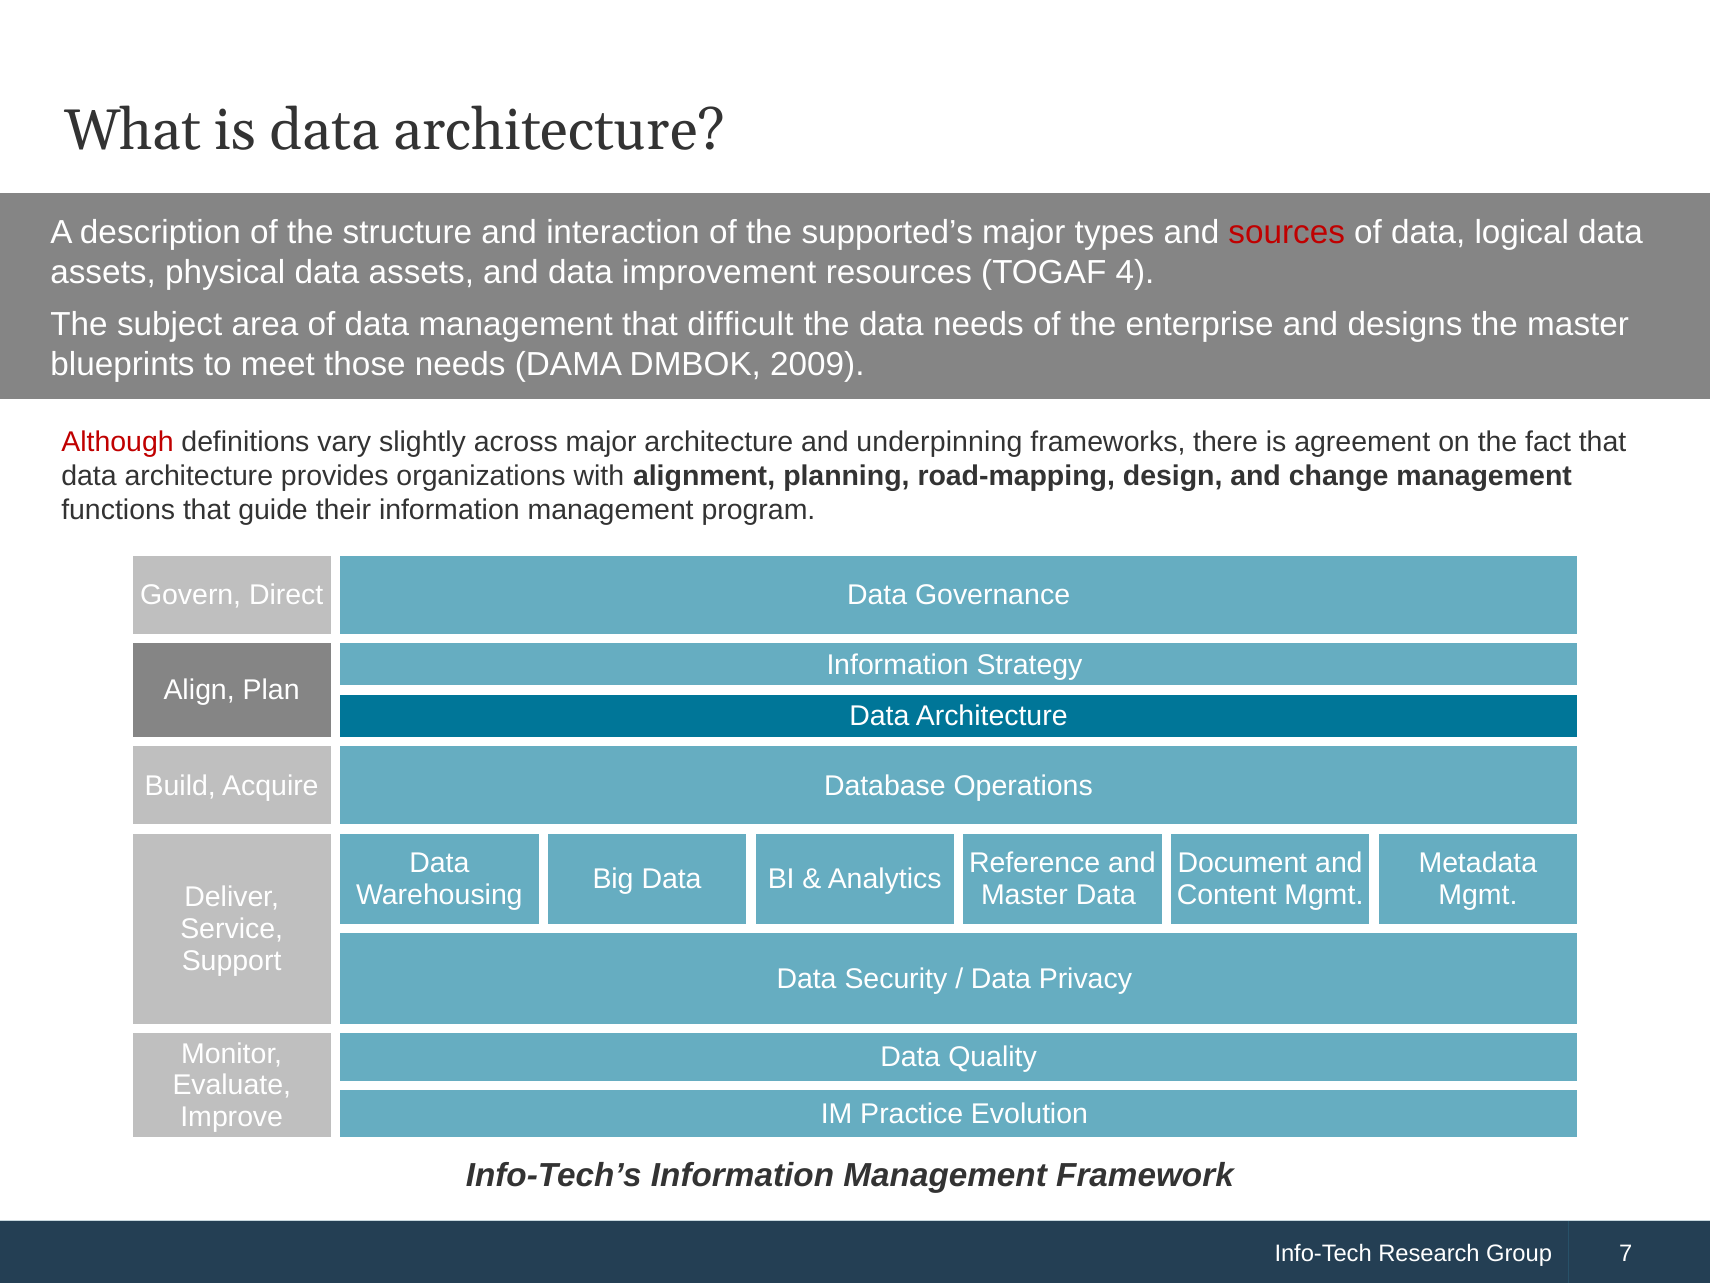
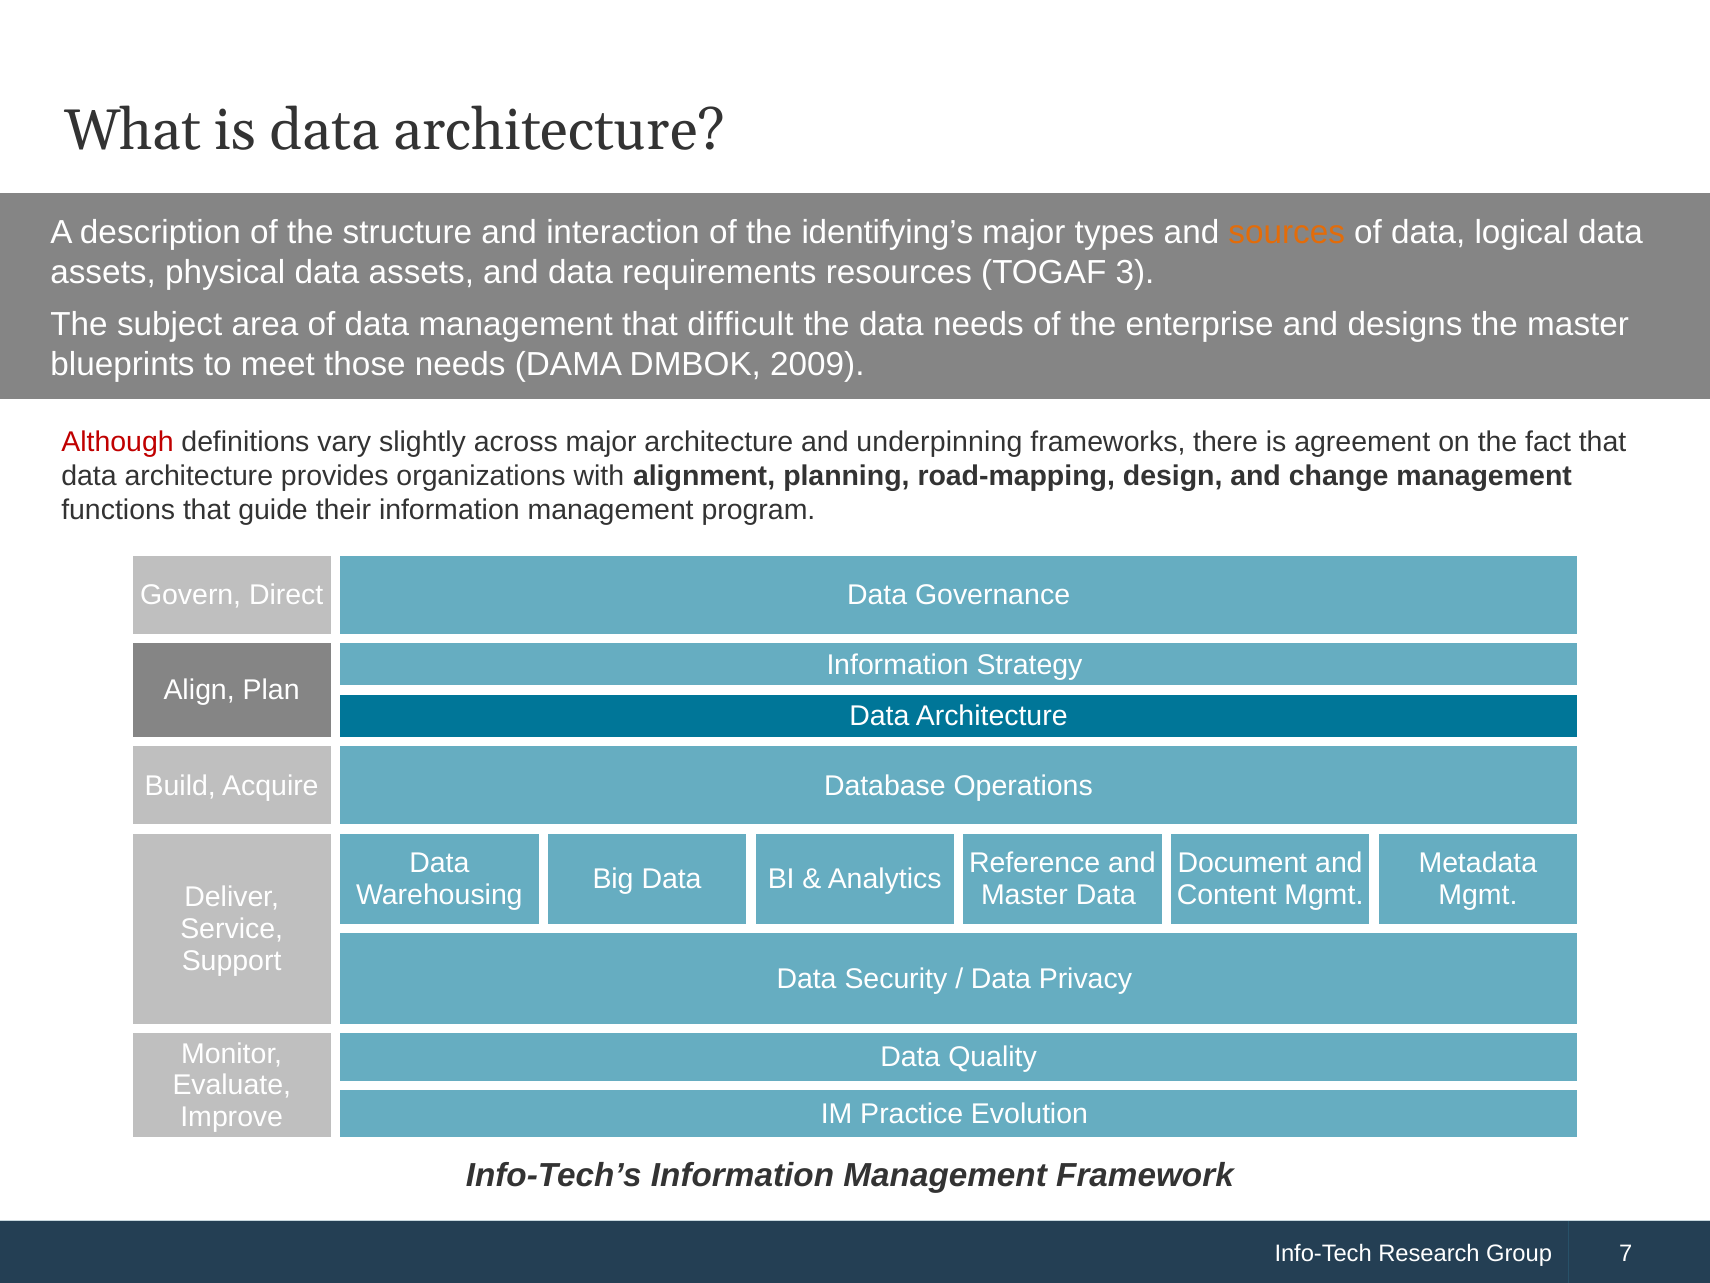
supported’s: supported’s -> identifying’s
sources colour: red -> orange
improvement: improvement -> requirements
4: 4 -> 3
